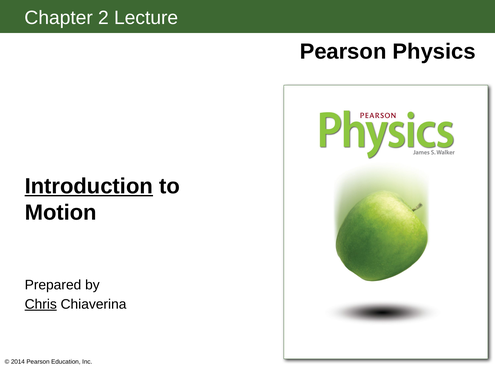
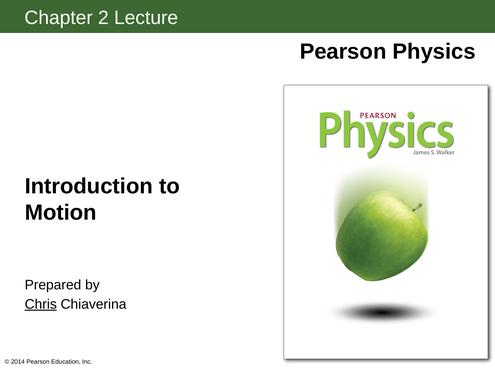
Introduction underline: present -> none
